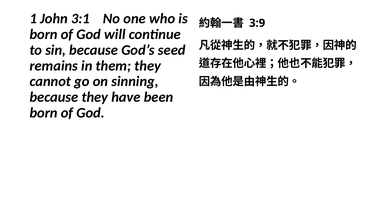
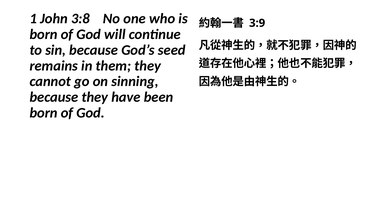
3:1: 3:1 -> 3:8
